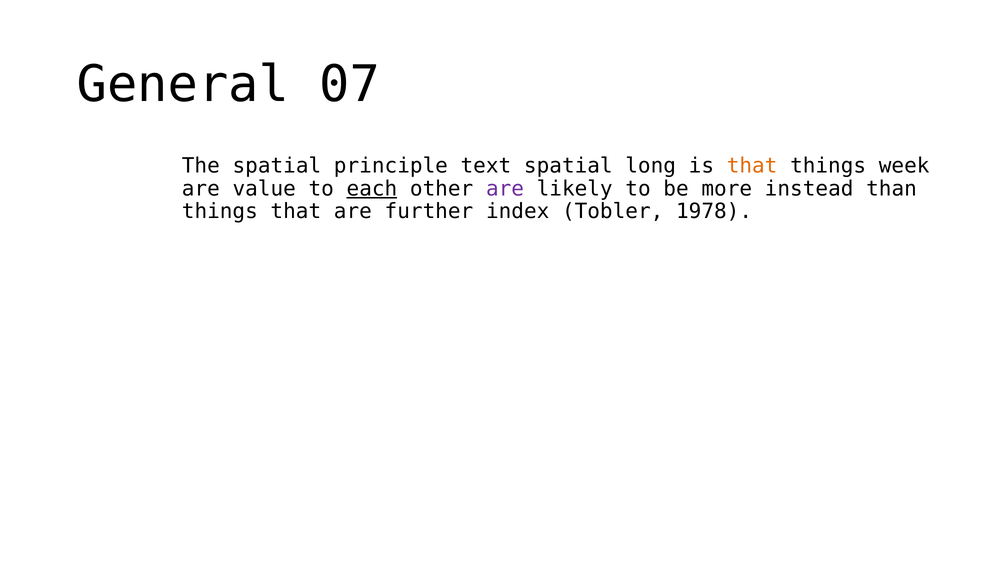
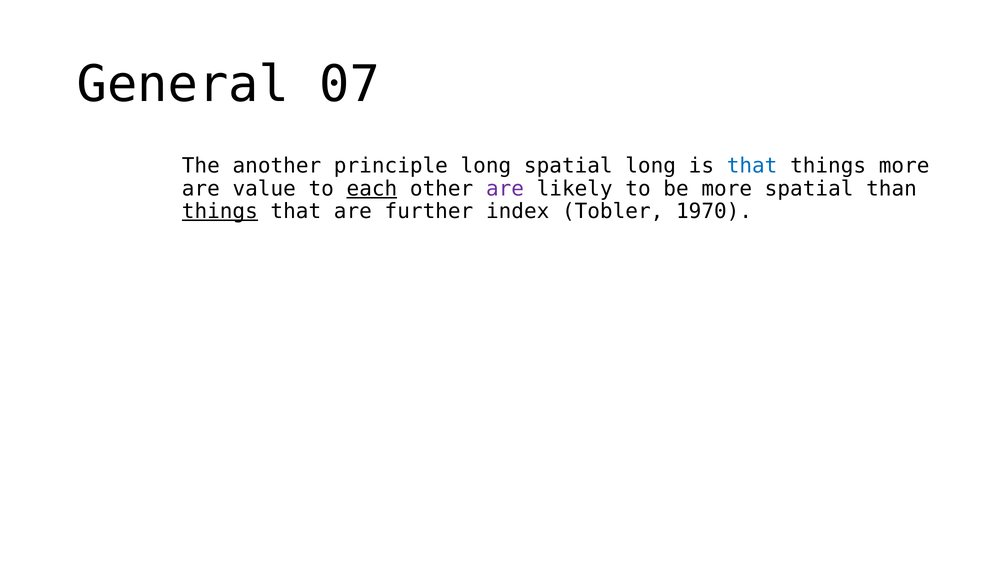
The spatial: spatial -> another
principle text: text -> long
that at (752, 166) colour: orange -> blue
things week: week -> more
more instead: instead -> spatial
things at (220, 211) underline: none -> present
1978: 1978 -> 1970
